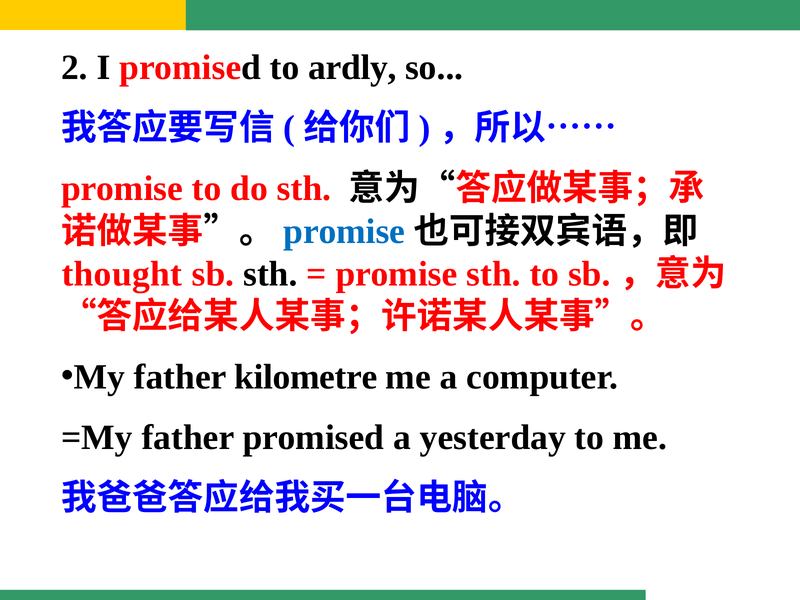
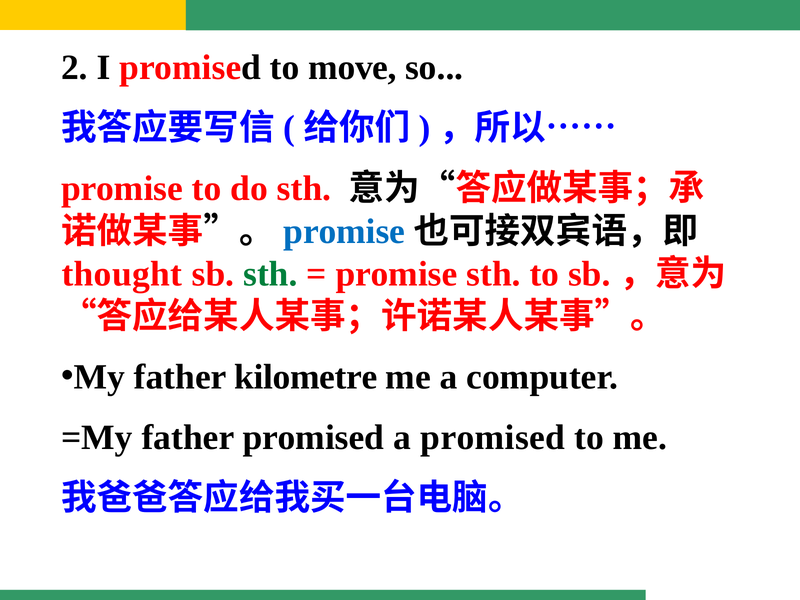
ardly: ardly -> move
sth at (270, 274) colour: black -> green
a yesterday: yesterday -> promised
